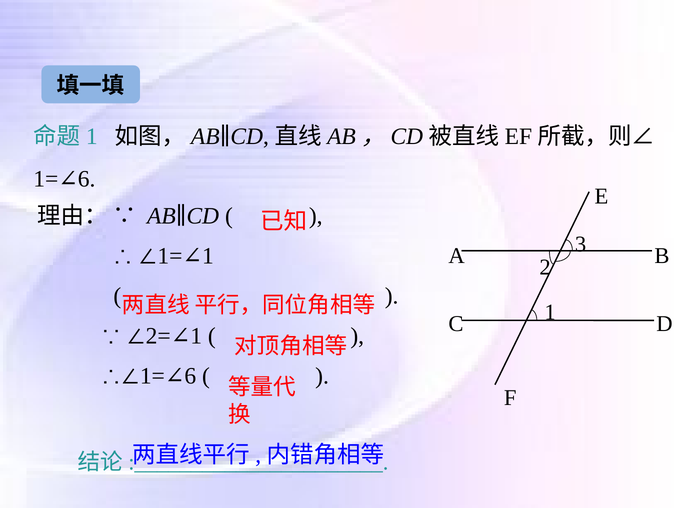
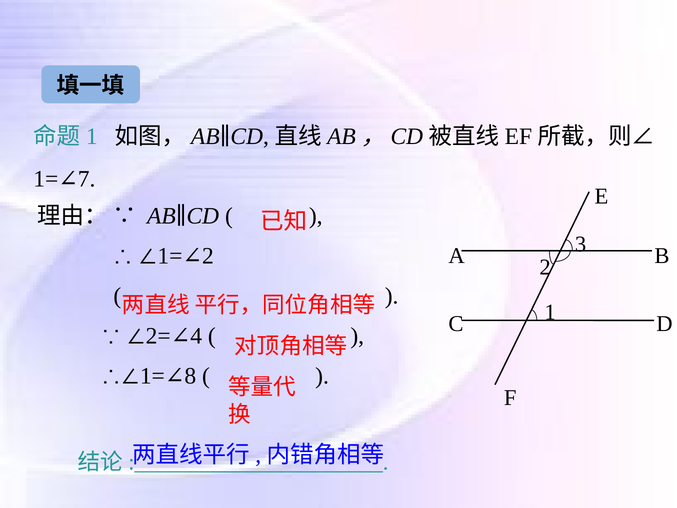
6 at (87, 179): 6 -> 7
1 at (208, 256): 1 -> 2
1 at (196, 336): 1 -> 4
6 at (190, 376): 6 -> 8
